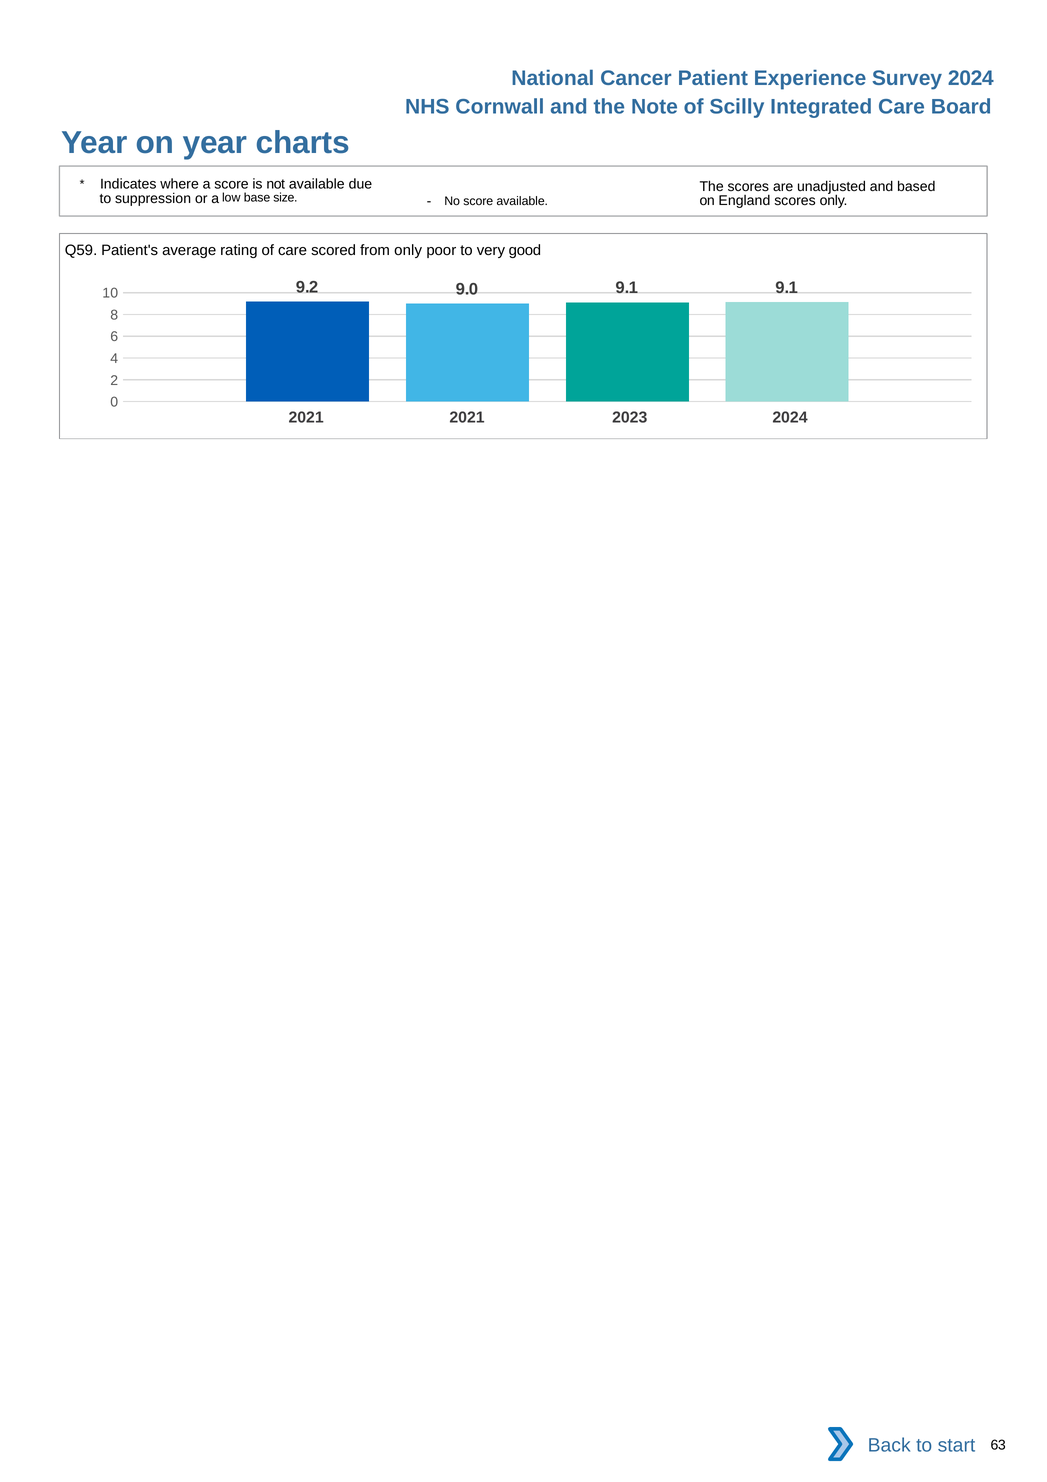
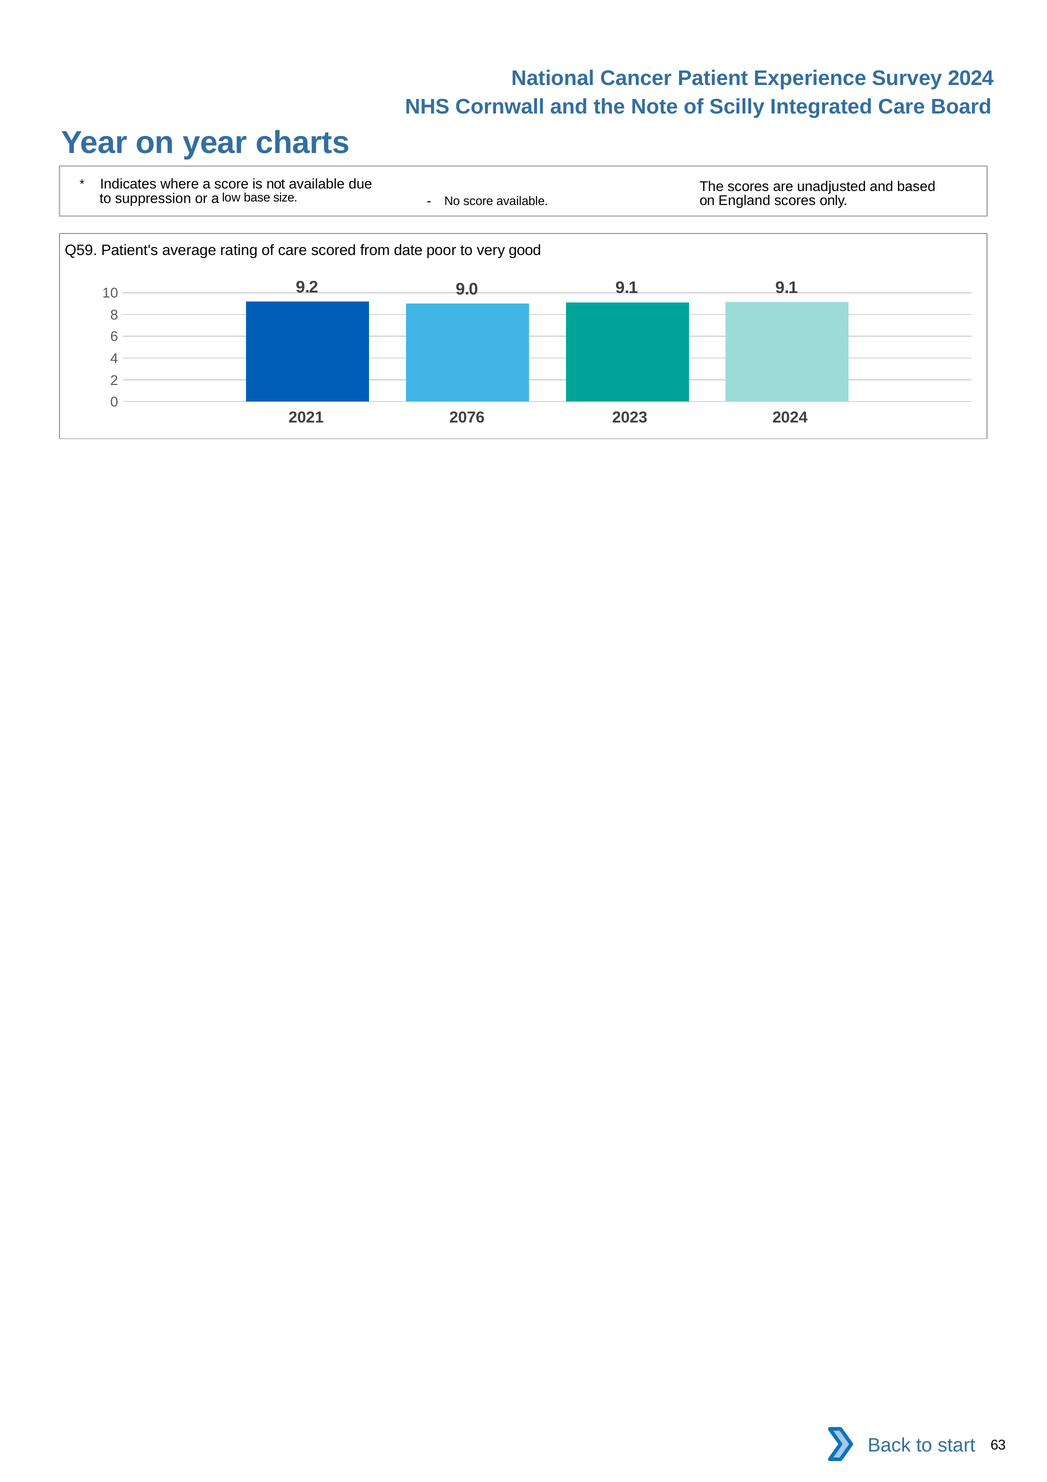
from only: only -> date
2021 2021: 2021 -> 2076
